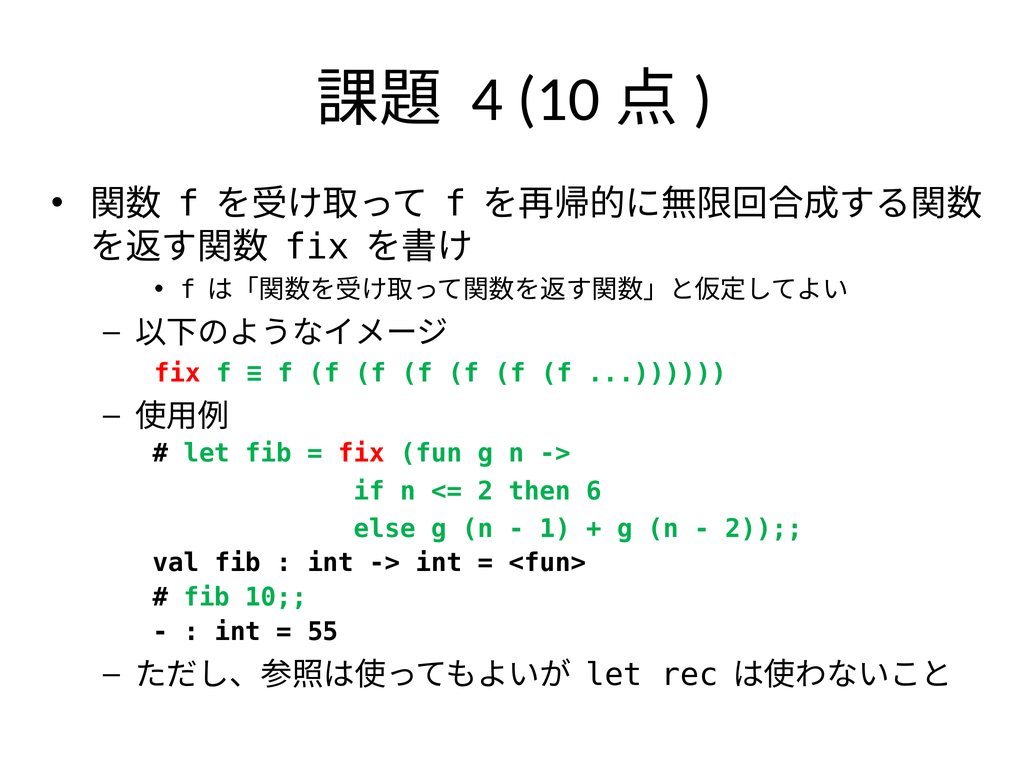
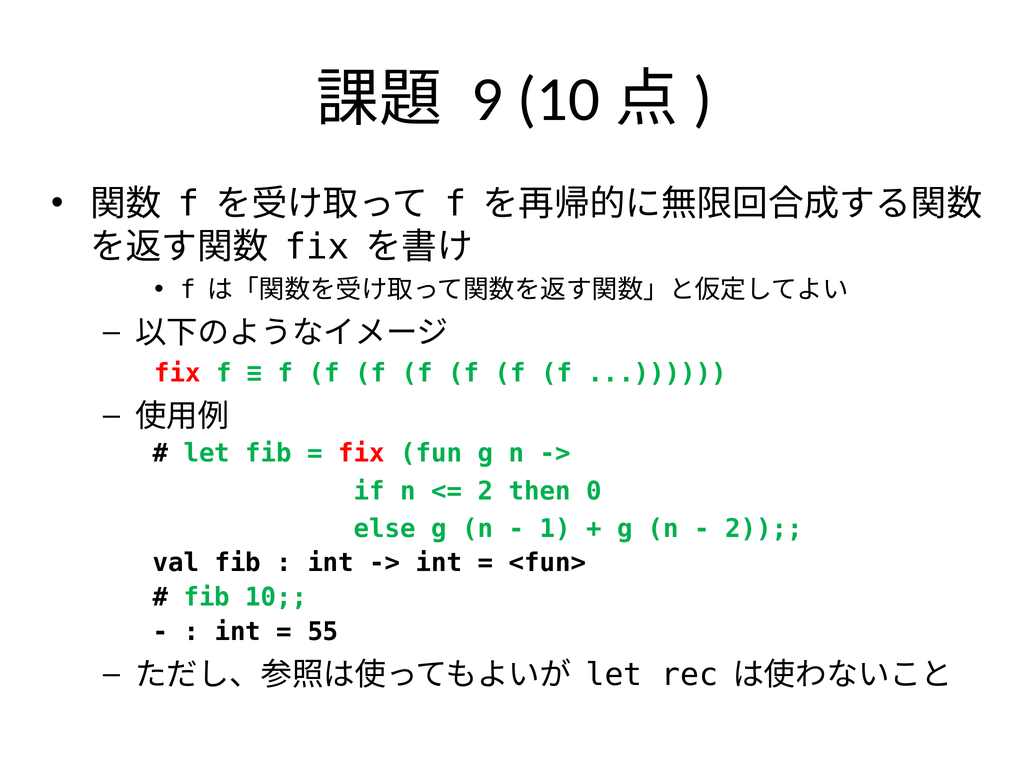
4: 4 -> 9
6: 6 -> 0
